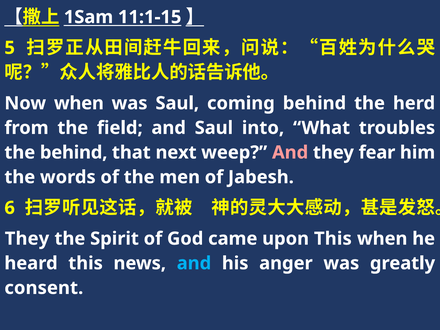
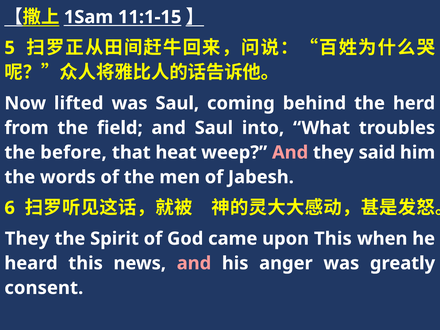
Now when: when -> lifted
the behind: behind -> before
next: next -> heat
fear: fear -> said
and at (194, 263) colour: light blue -> pink
